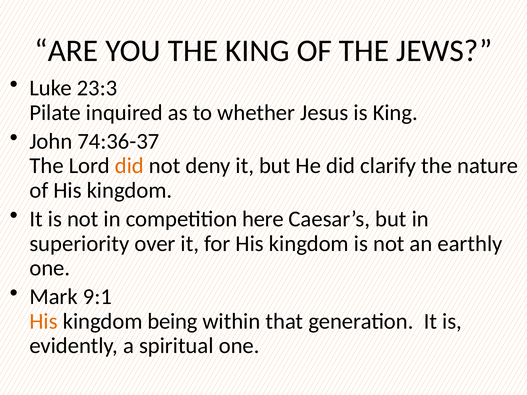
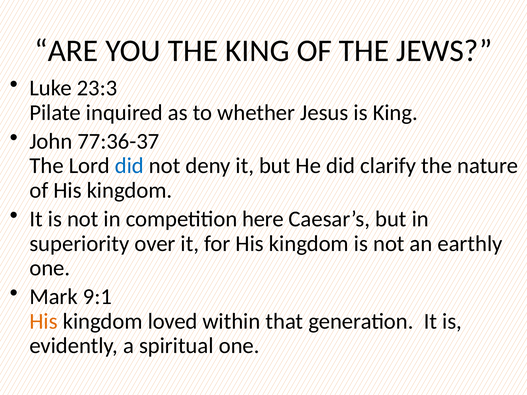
74:36-37: 74:36-37 -> 77:36-37
did at (129, 166) colour: orange -> blue
being: being -> loved
